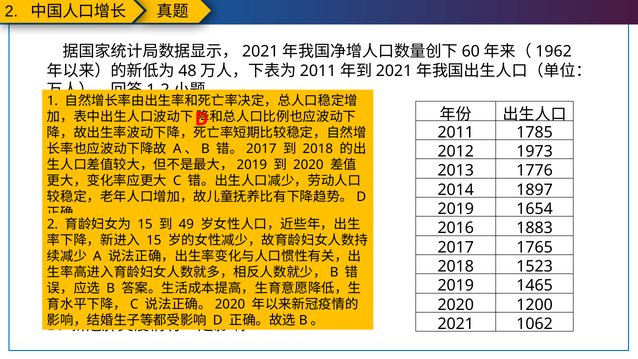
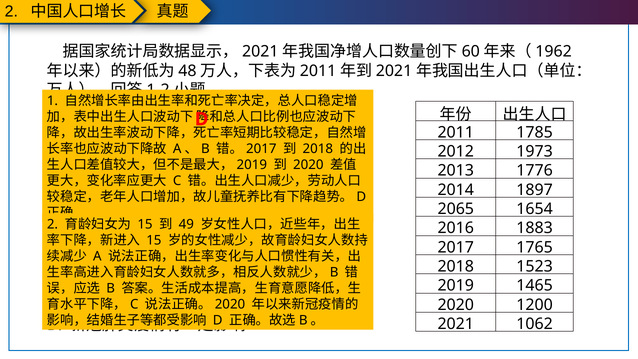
2019 at (456, 209): 2019 -> 2065
